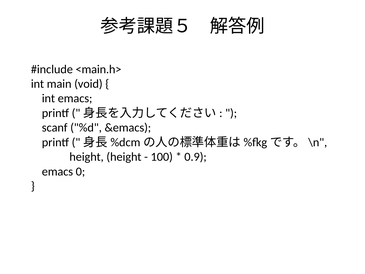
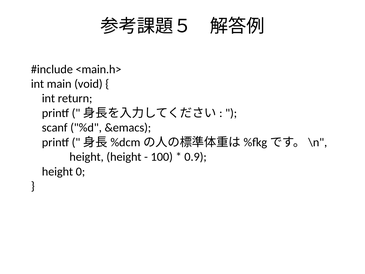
int emacs: emacs -> return
emacs at (57, 171): emacs -> height
